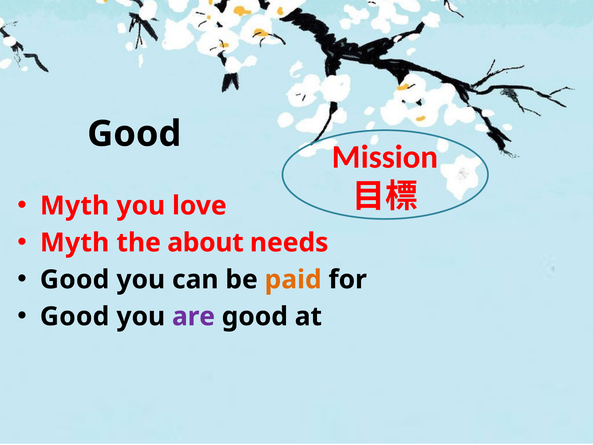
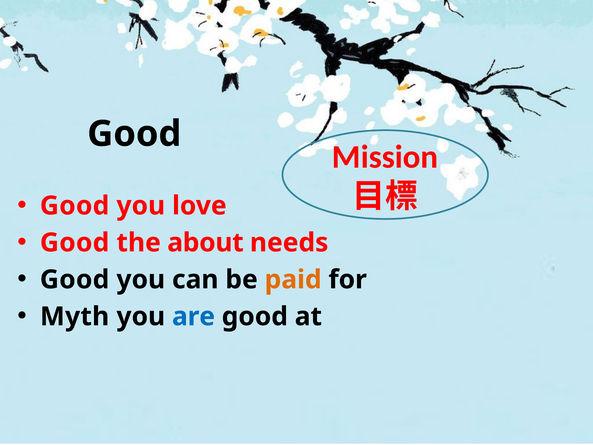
Myth at (75, 206): Myth -> Good
Myth at (75, 243): Myth -> Good
Good at (75, 316): Good -> Myth
are colour: purple -> blue
